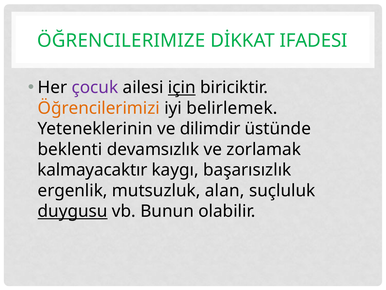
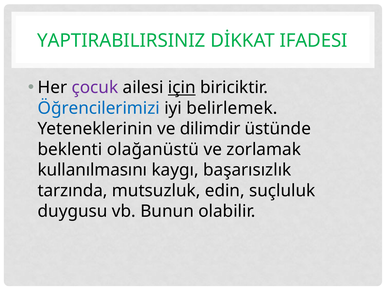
ÖĞRENCILERIMIZE: ÖĞRENCILERIMIZE -> YAPTIRABILIRSINIZ
Öğrencilerimizi colour: orange -> blue
devamsızlık: devamsızlık -> olağanüstü
kalmayacaktır: kalmayacaktır -> kullanılmasını
ergenlik: ergenlik -> tarzında
alan: alan -> edin
duygusu underline: present -> none
